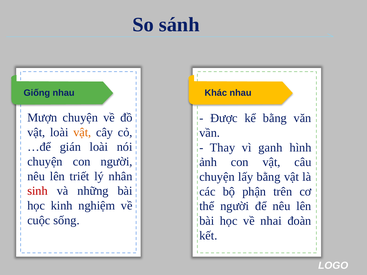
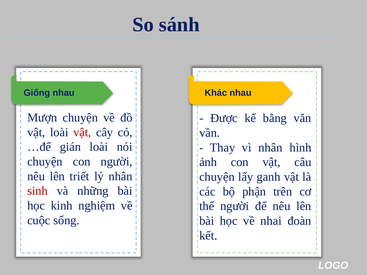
vật at (82, 132) colour: orange -> red
vì ganh: ganh -> nhân
lấy bằng: bằng -> ganh
